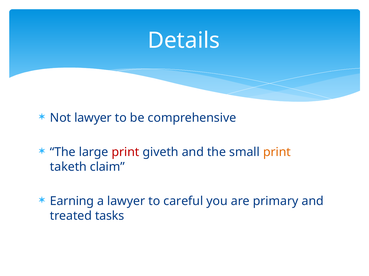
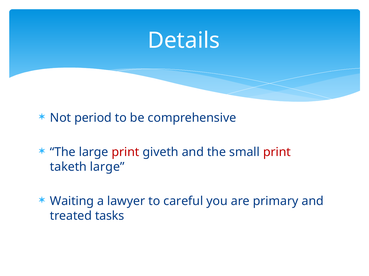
Not lawyer: lawyer -> period
print at (277, 152) colour: orange -> red
taketh claim: claim -> large
Earning: Earning -> Waiting
